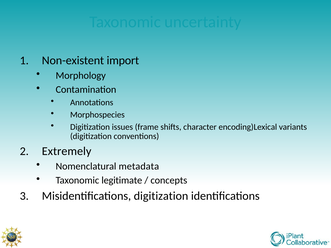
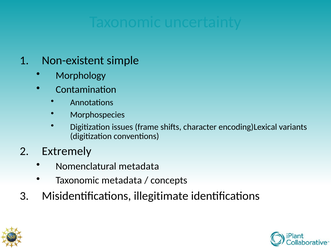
import: import -> simple
Taxonomic legitimate: legitimate -> metadata
Misidentifications digitization: digitization -> illegitimate
